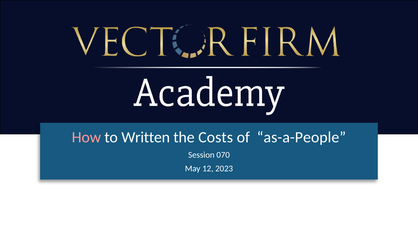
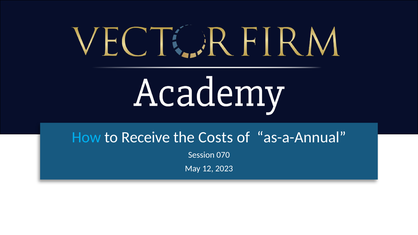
How colour: pink -> light blue
Written: Written -> Receive
as-a-People: as-a-People -> as-a-Annual
